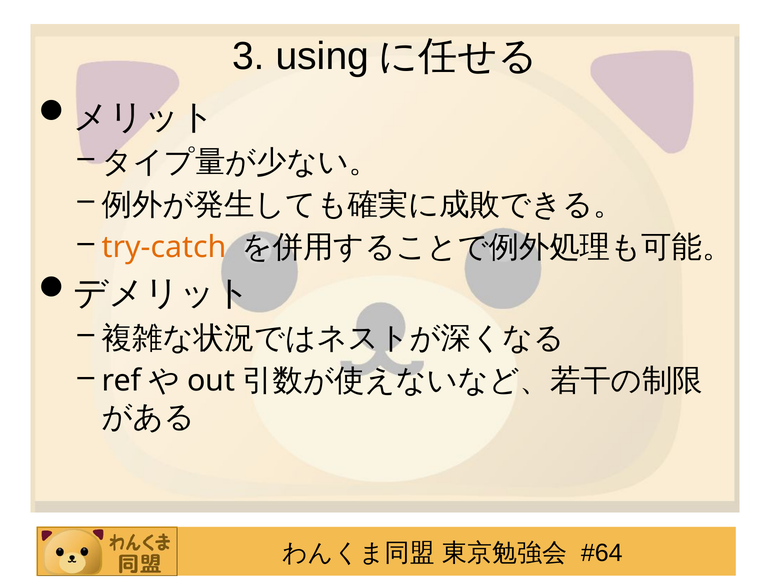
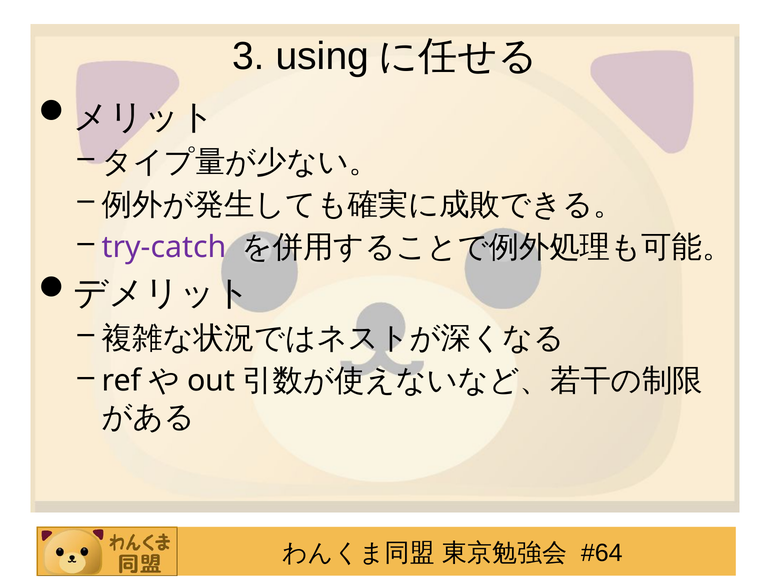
try-catch colour: orange -> purple
